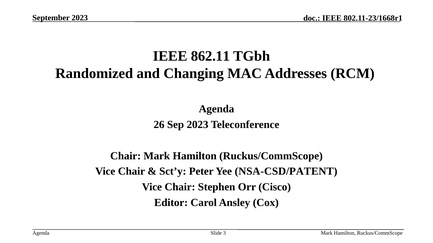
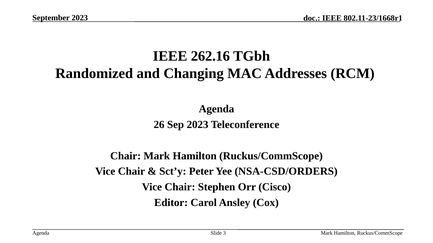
862.11: 862.11 -> 262.16
NSA-CSD/PATENT: NSA-CSD/PATENT -> NSA-CSD/ORDERS
